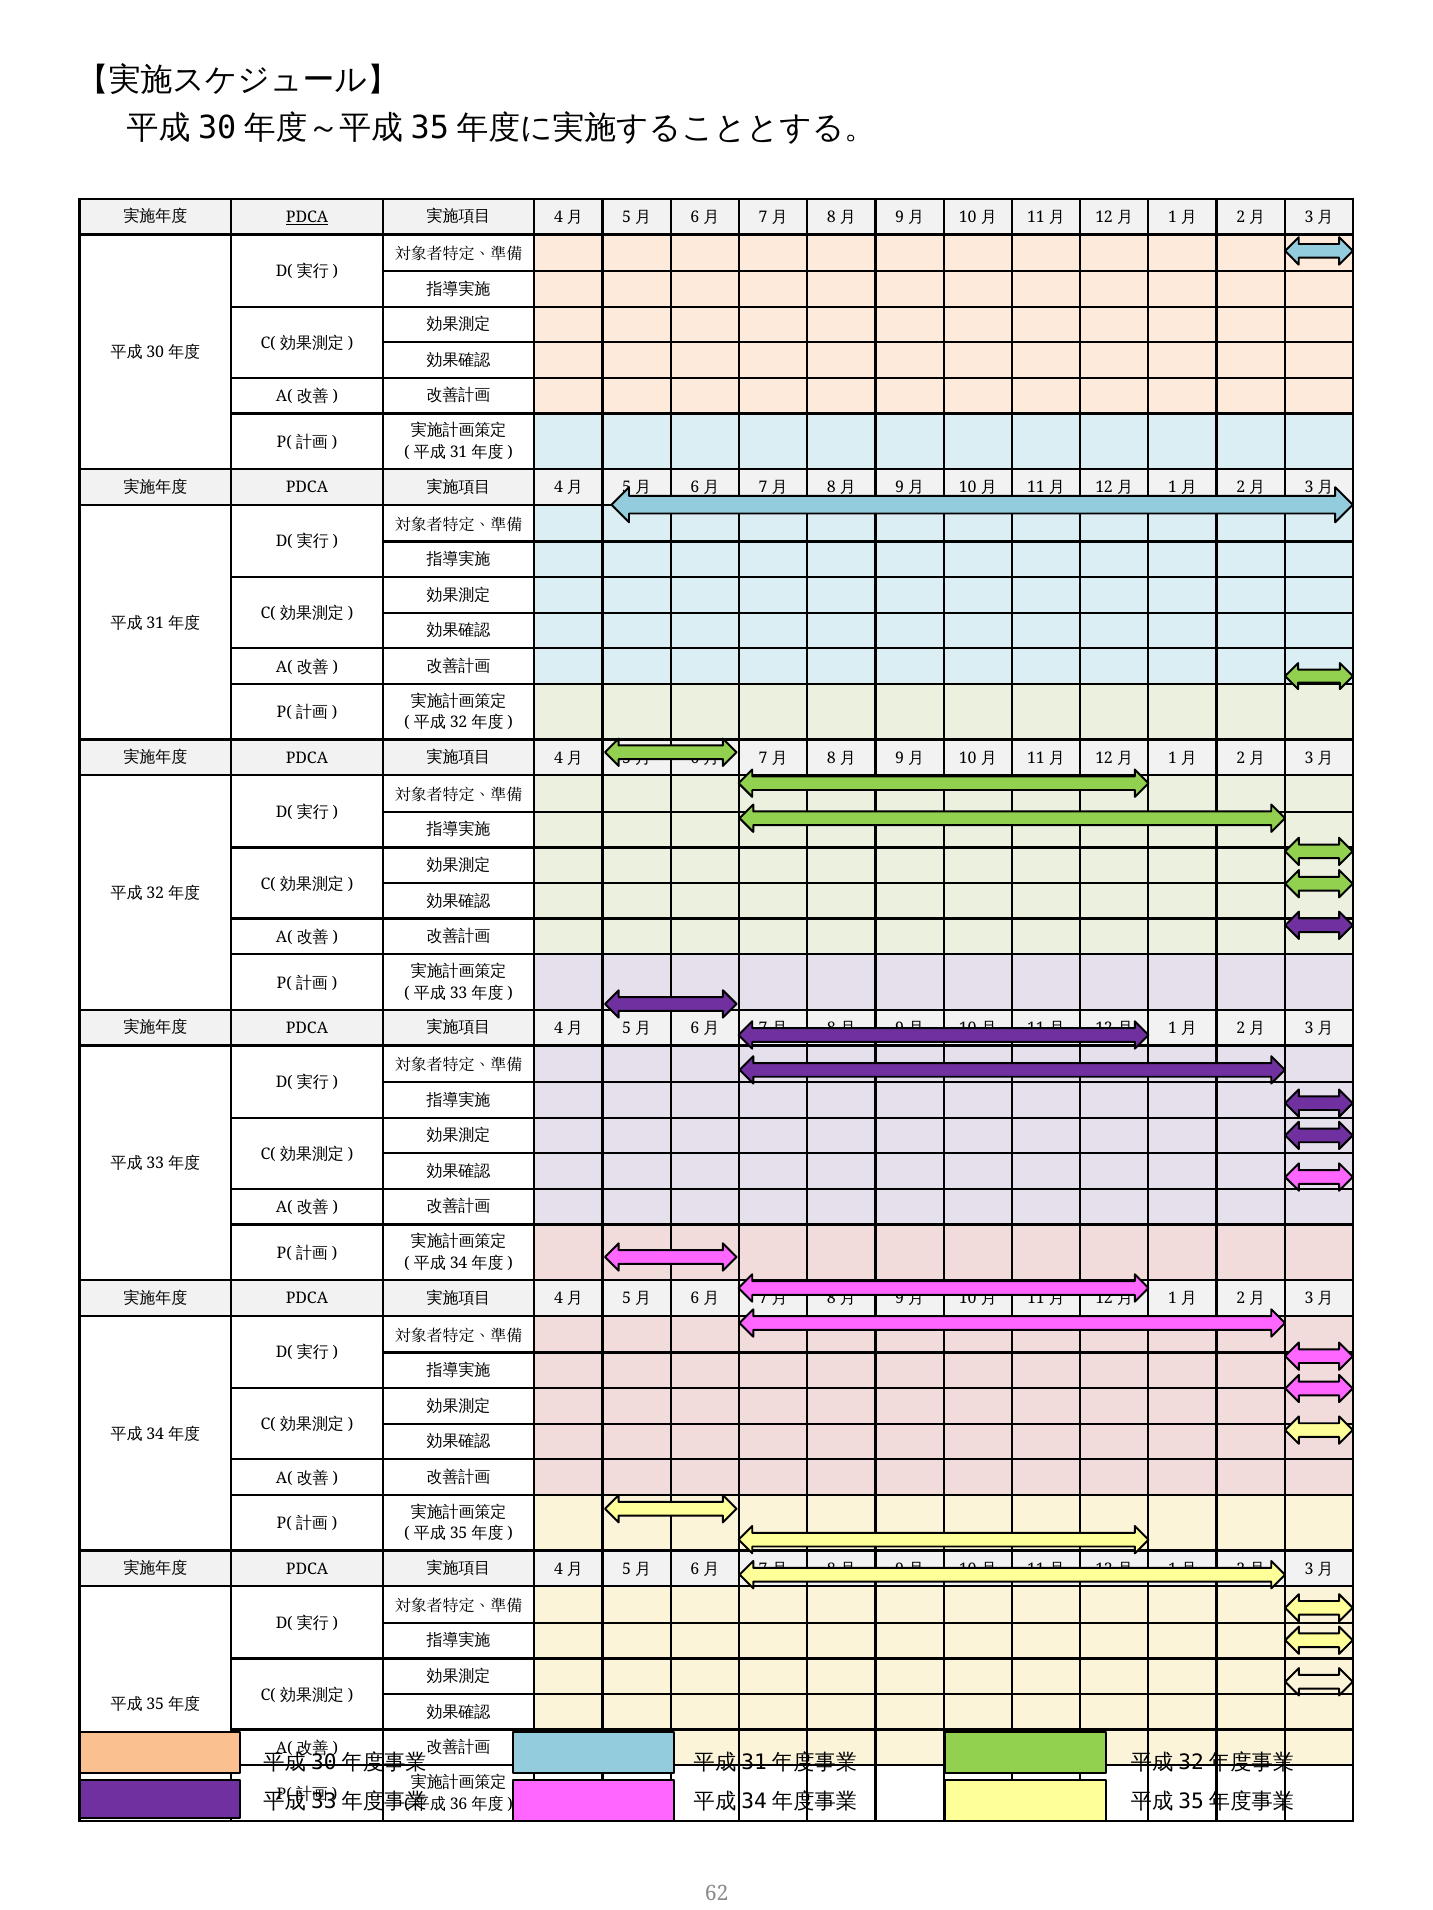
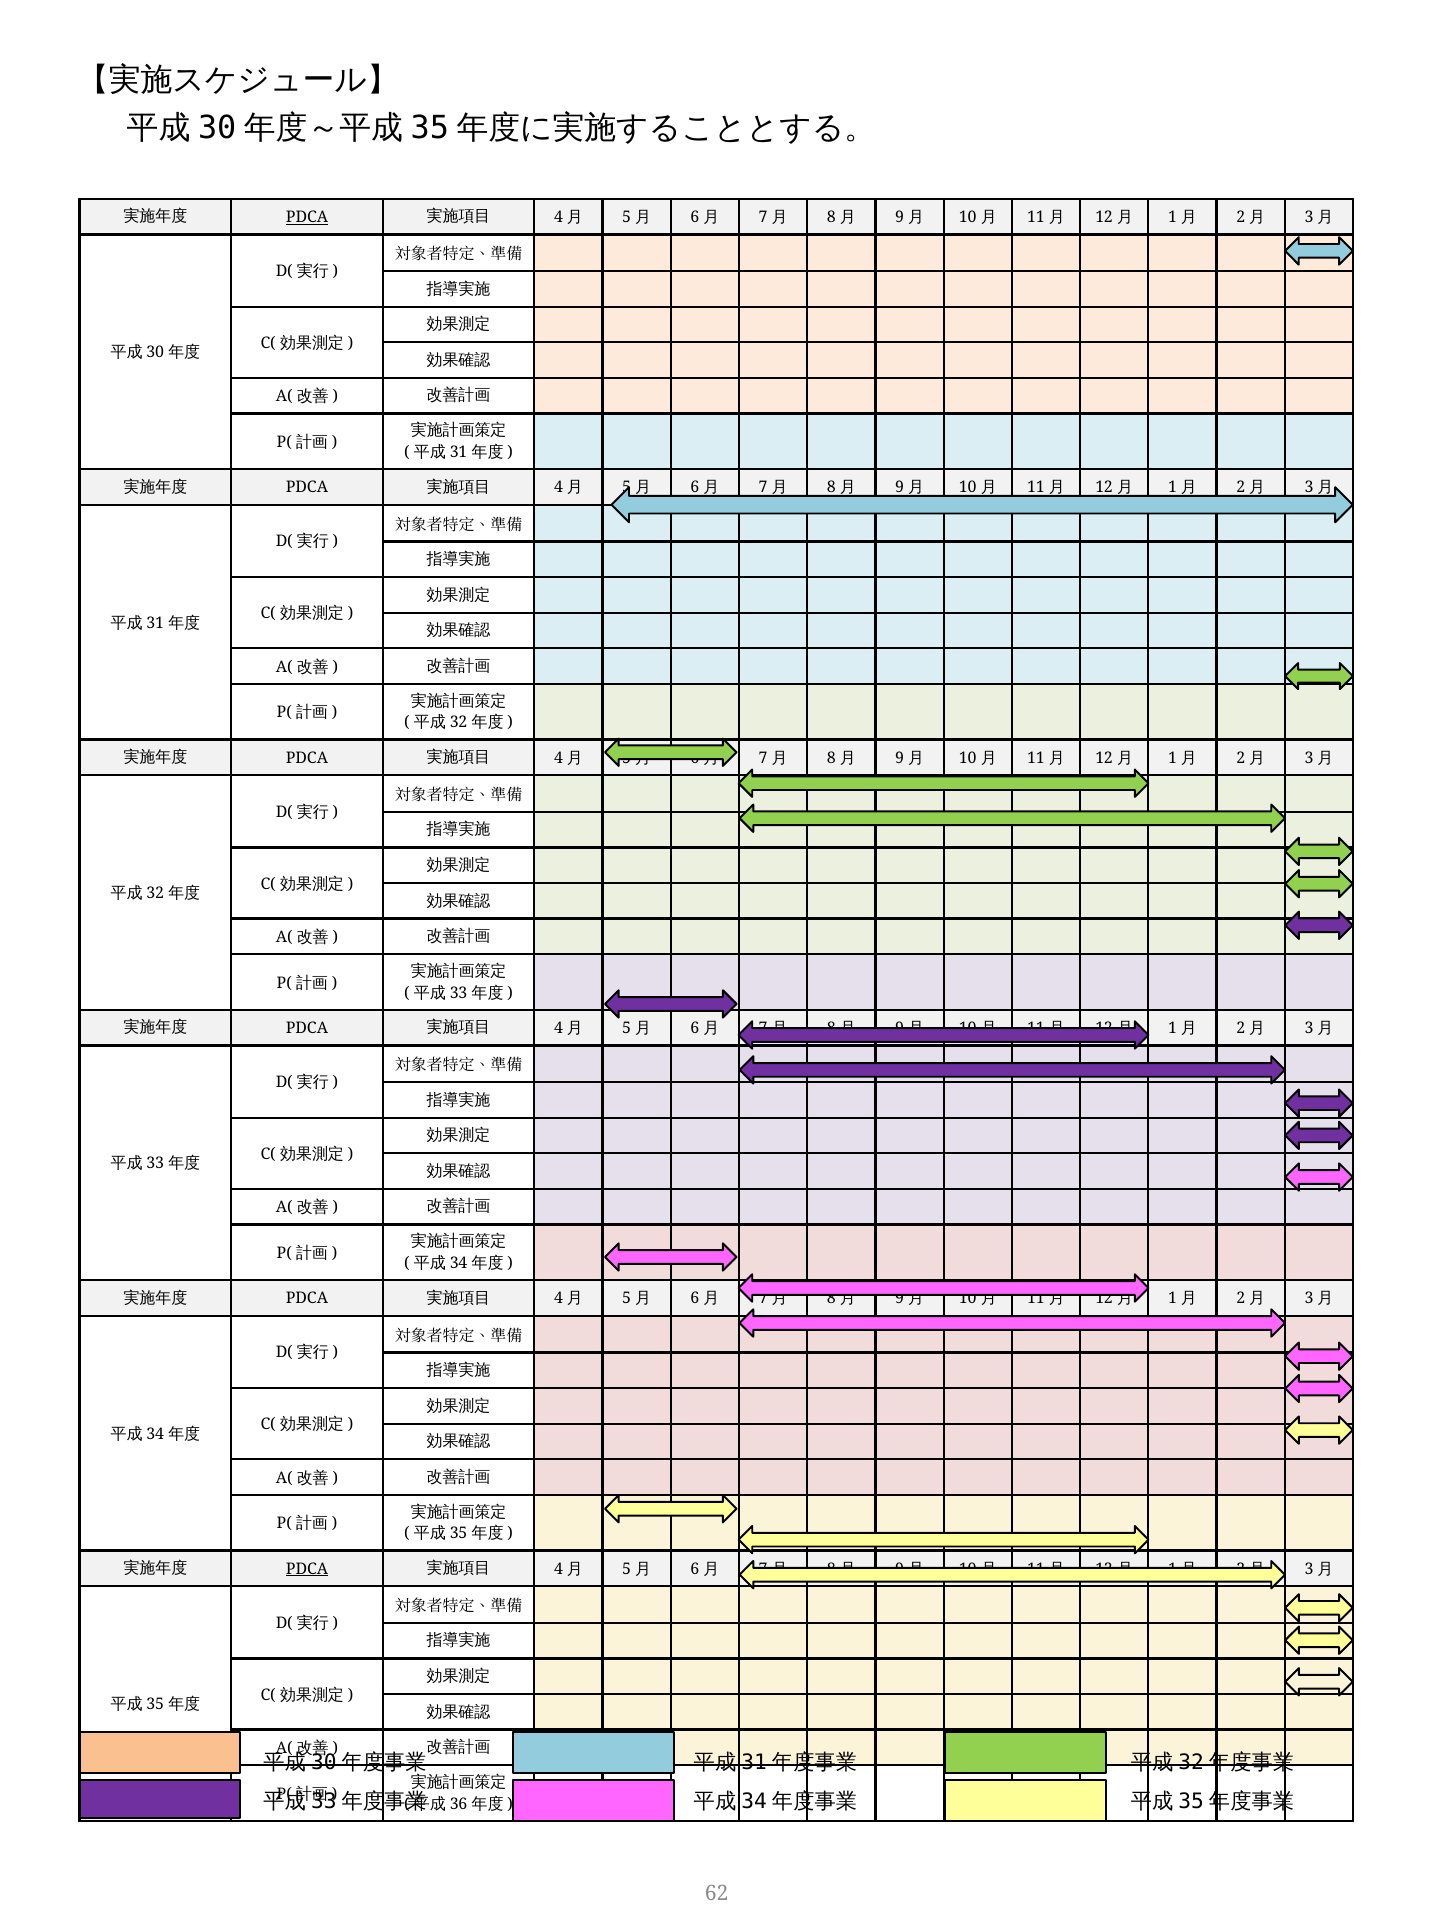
PDCA at (307, 1570) underline: none -> present
